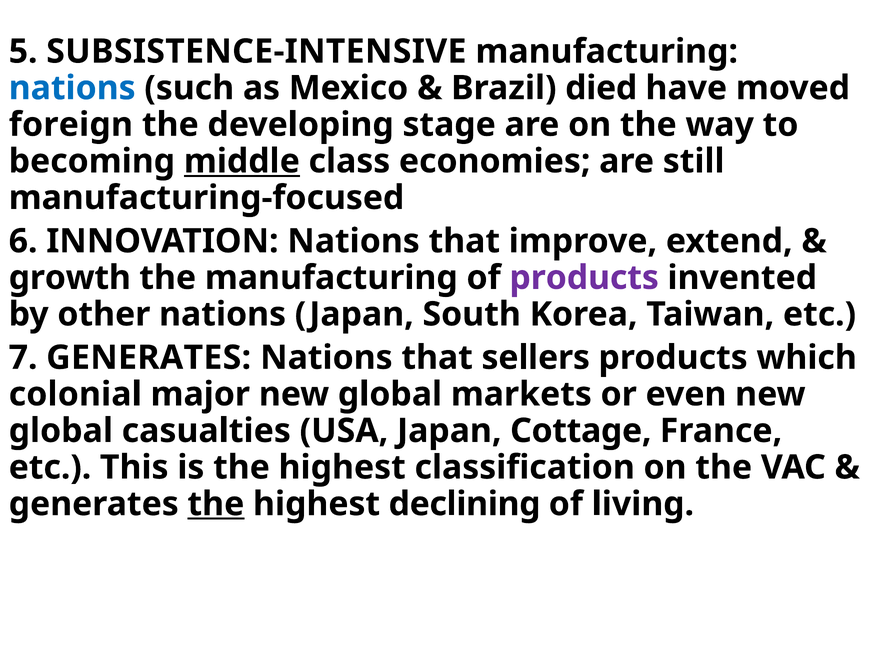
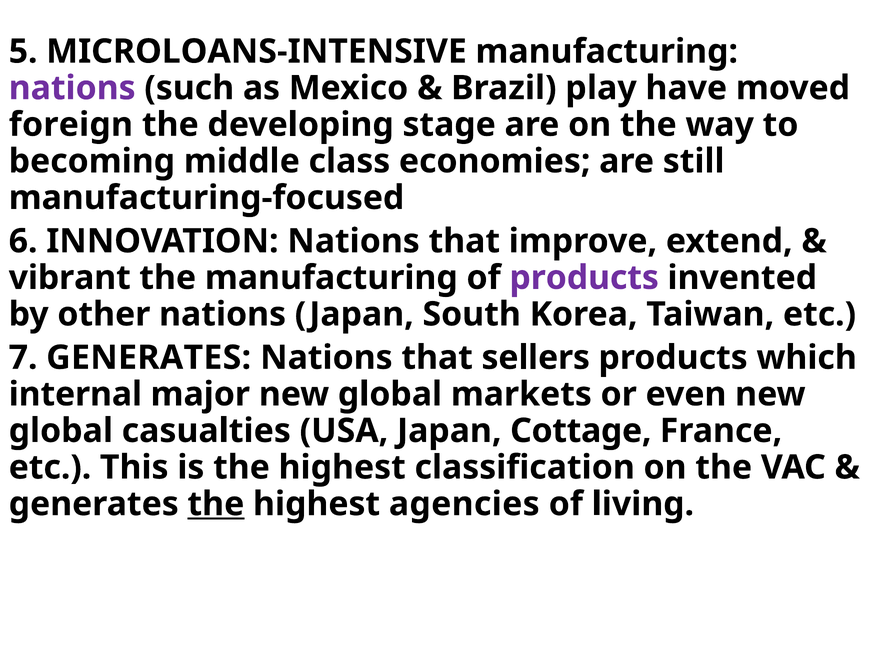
SUBSISTENCE-INTENSIVE: SUBSISTENCE-INTENSIVE -> MICROLOANS-INTENSIVE
nations at (72, 88) colour: blue -> purple
died: died -> play
middle underline: present -> none
growth: growth -> vibrant
colonial: colonial -> internal
declining: declining -> agencies
